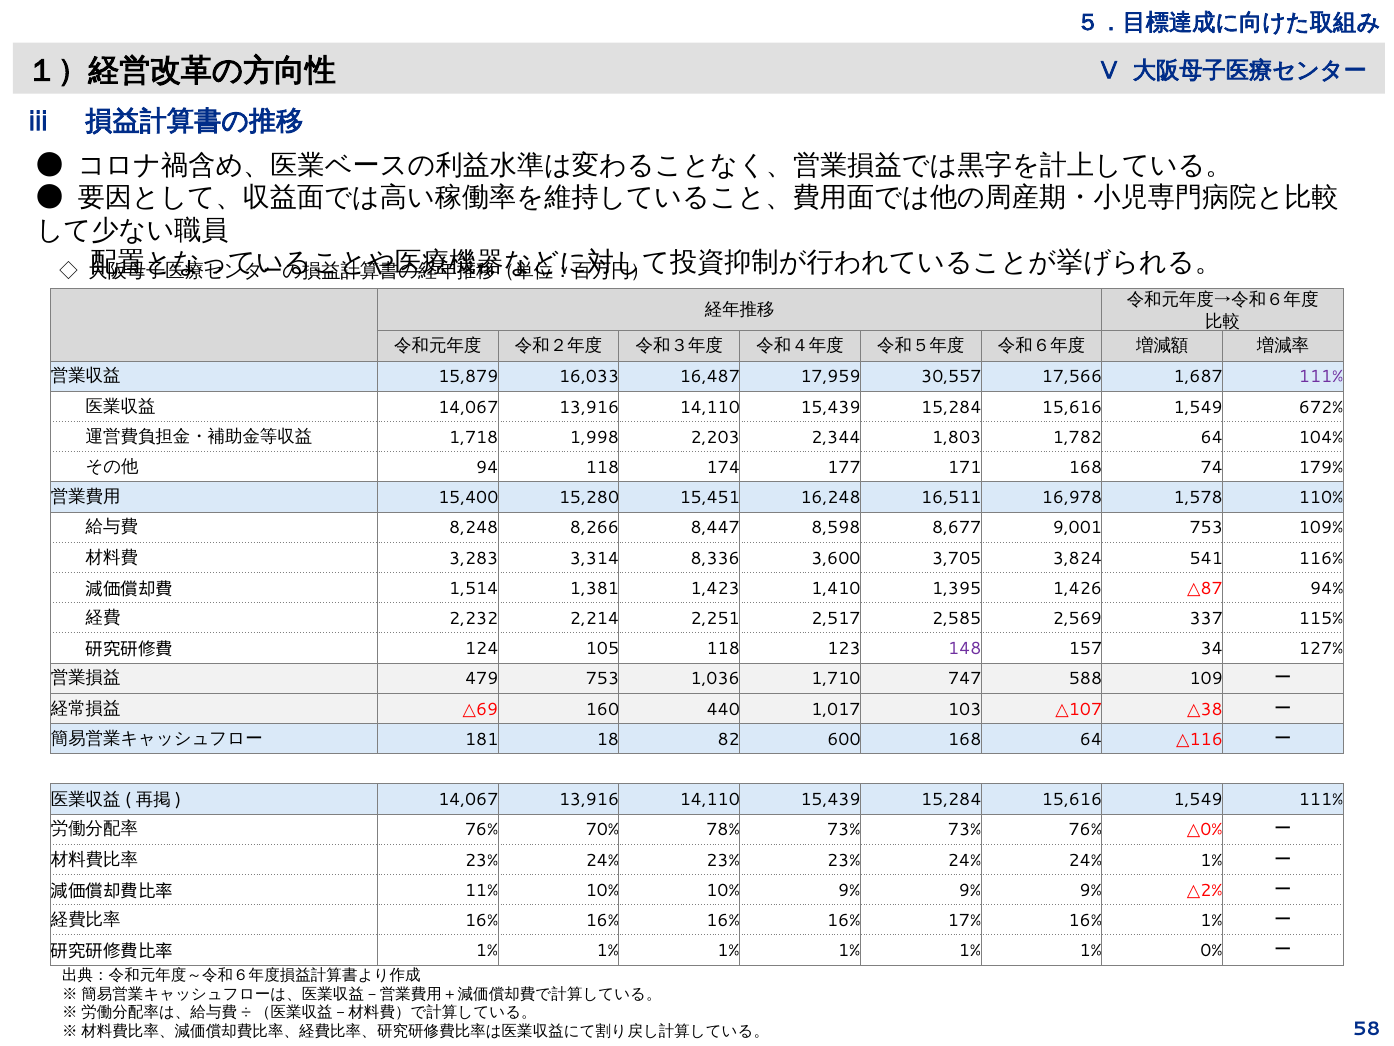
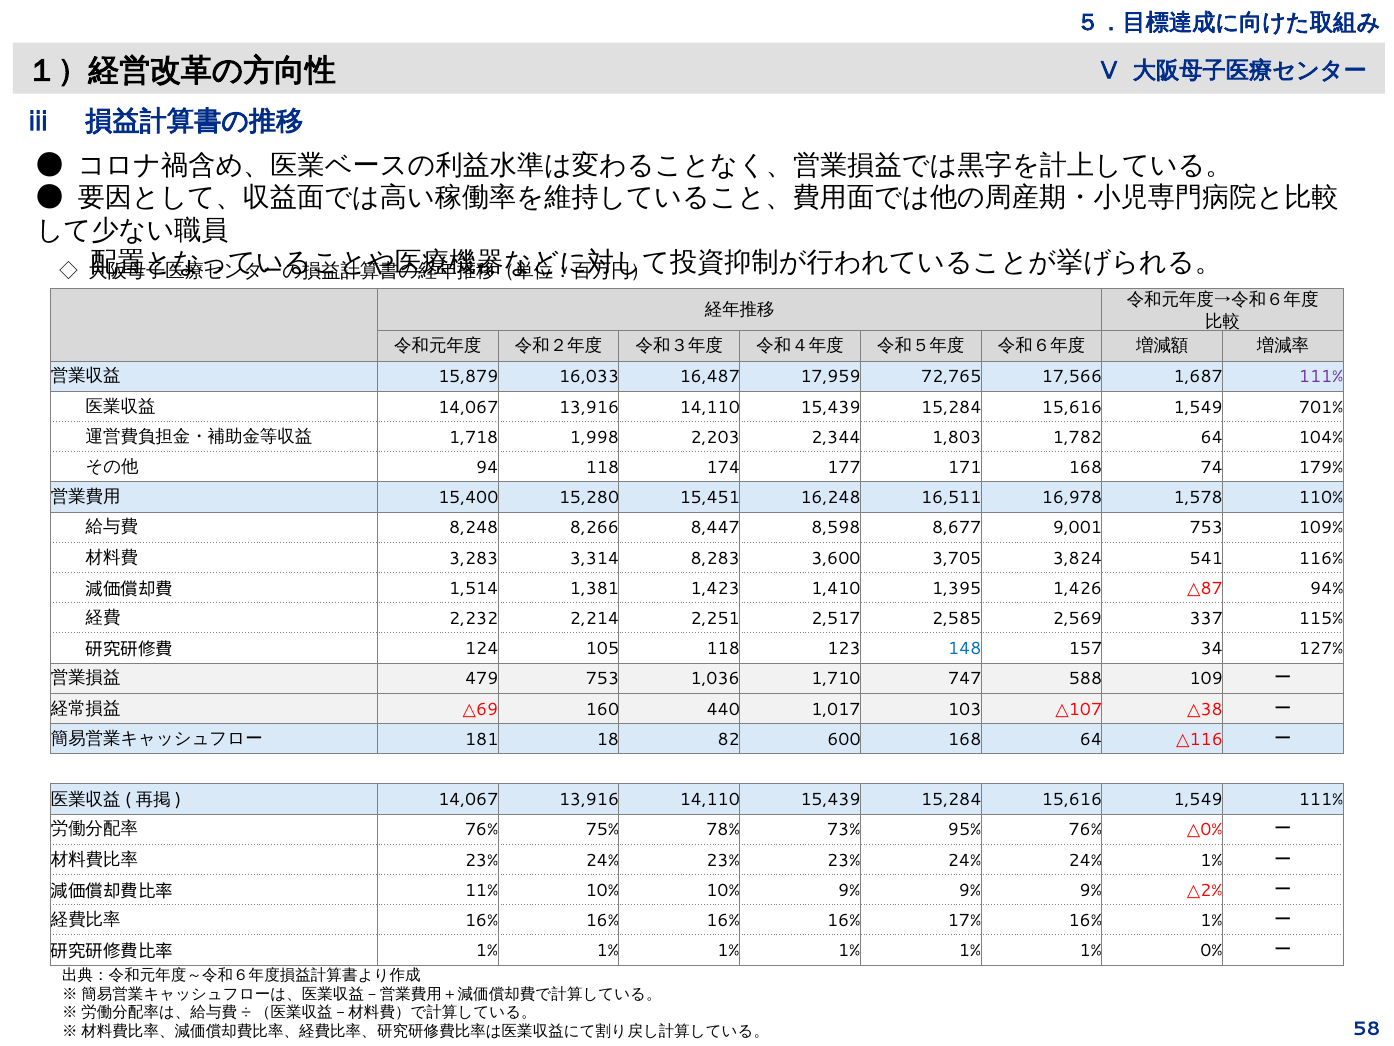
30,557: 30,557 -> 72,765
672%: 672% -> 701%
8,336: 8,336 -> 8,283
148 colour: purple -> blue
70%: 70% -> 75%
73% 73%: 73% -> 95%
